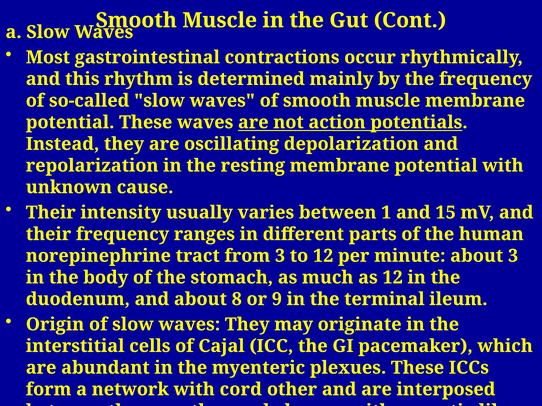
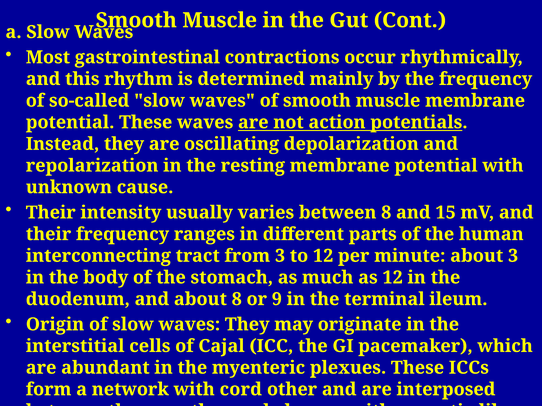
between 1: 1 -> 8
norepinephrine: norepinephrine -> interconnecting
